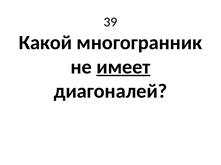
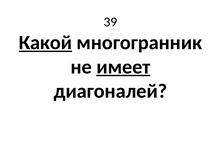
Какой underline: none -> present
